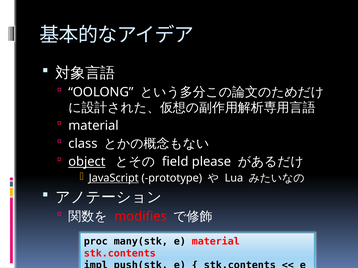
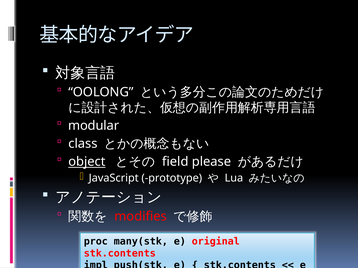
material at (94, 126): material -> modular
JavaScript underline: present -> none
e material: material -> original
